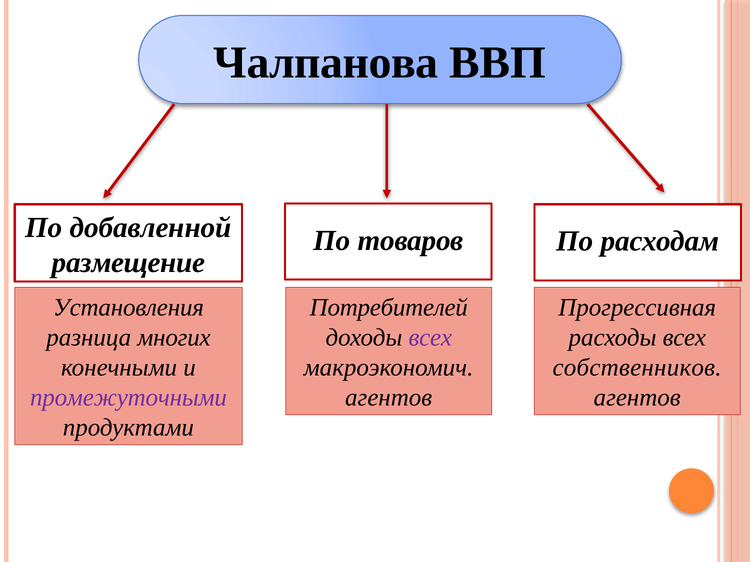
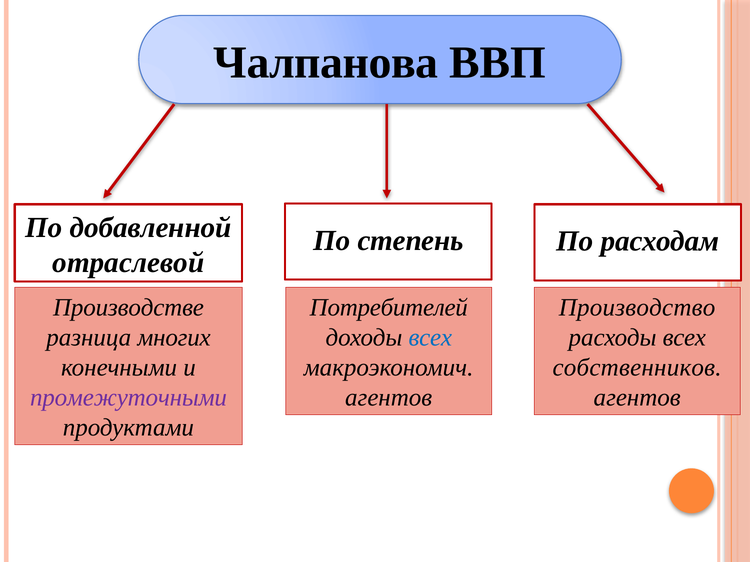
товаров: товаров -> степень
размещение: размещение -> отраслевой
Установления: Установления -> Производстве
Прогрессивная: Прогрессивная -> Производство
всех at (430, 338) colour: purple -> blue
